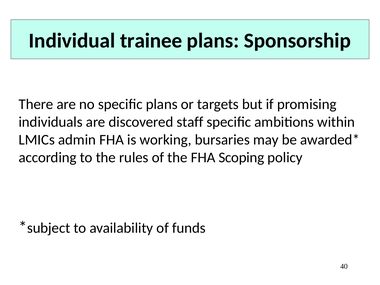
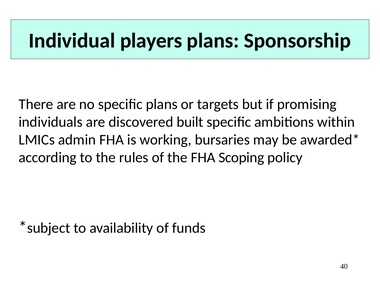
trainee: trainee -> players
staff: staff -> built
